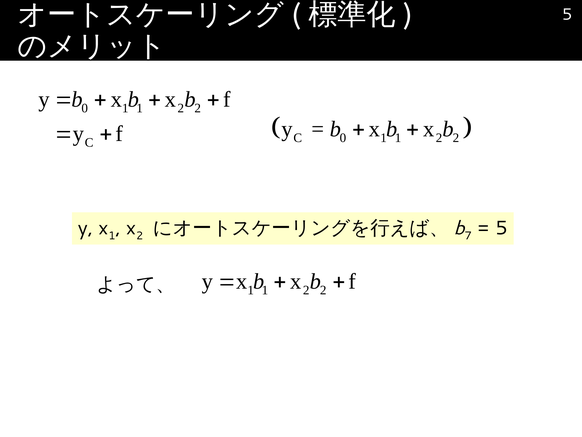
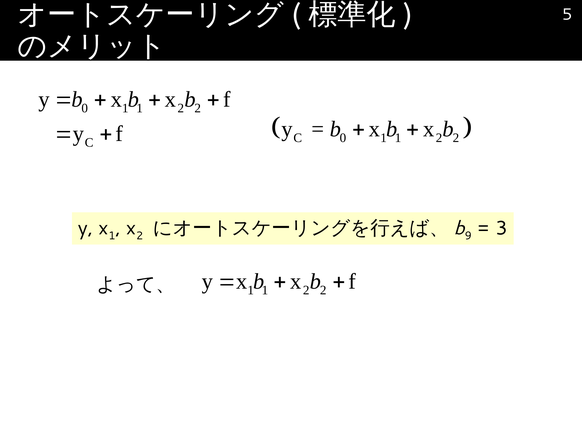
7: 7 -> 9
5 at (502, 228): 5 -> 3
